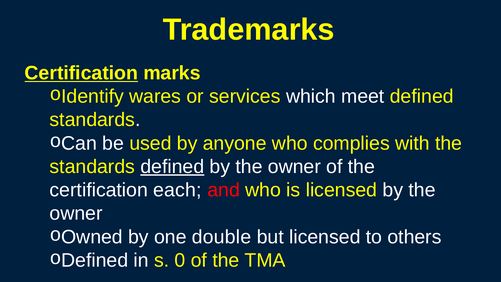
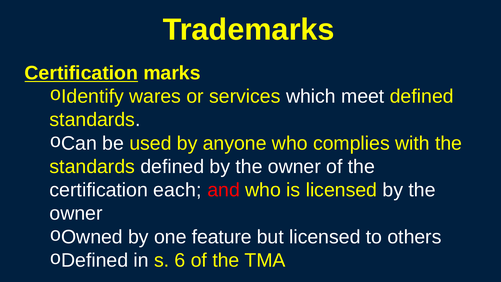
defined at (172, 167) underline: present -> none
double: double -> feature
0: 0 -> 6
